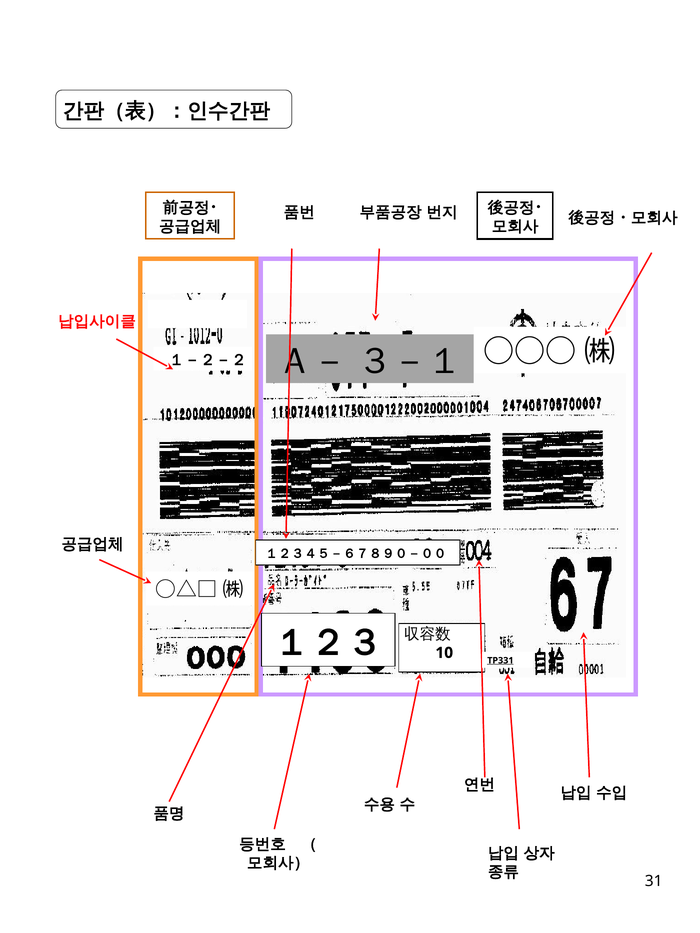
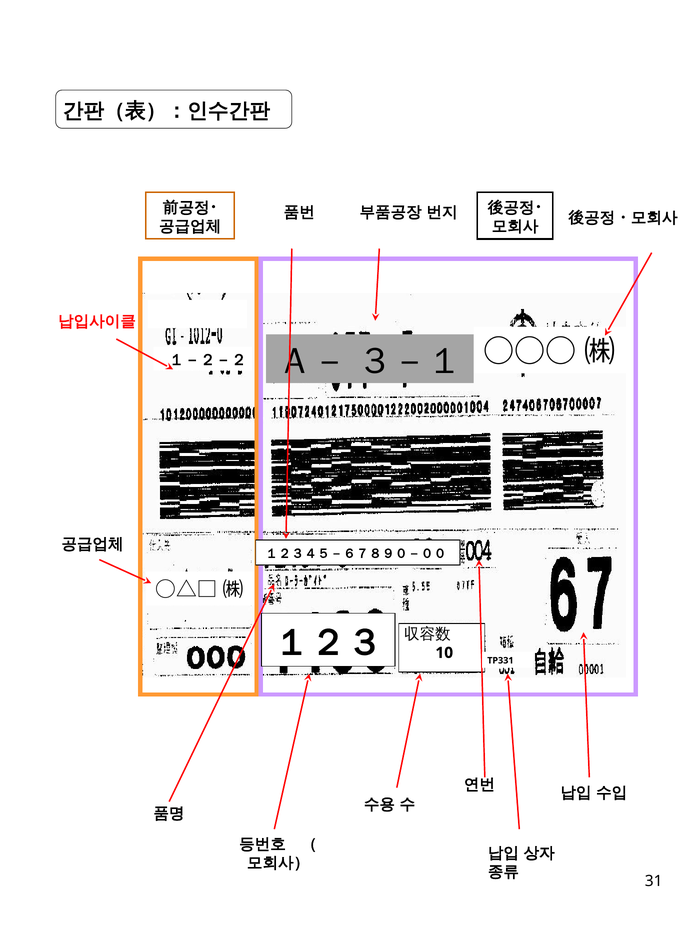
TP331 underline: present -> none
